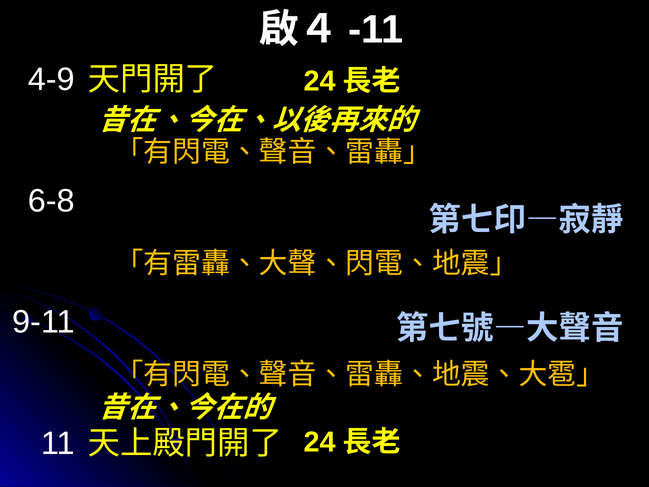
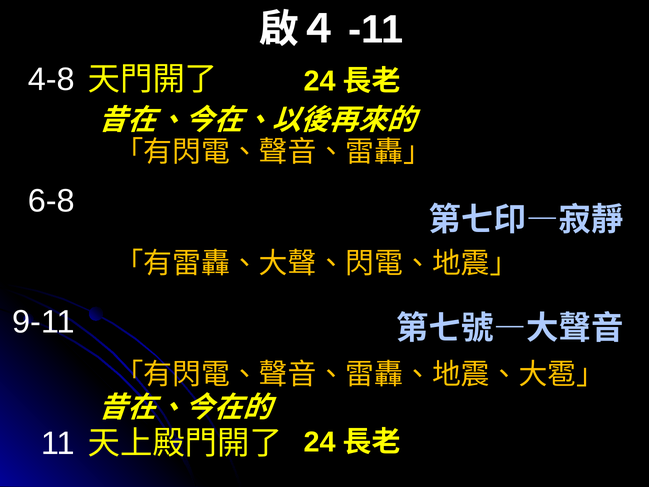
4-9: 4-9 -> 4-8
